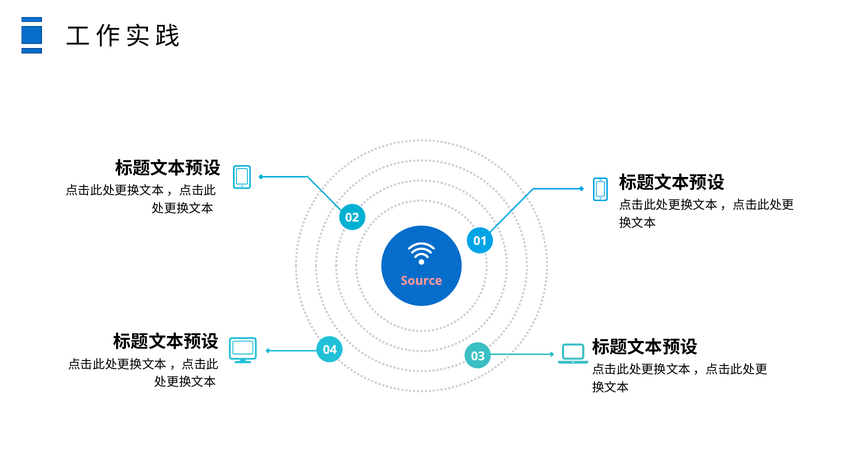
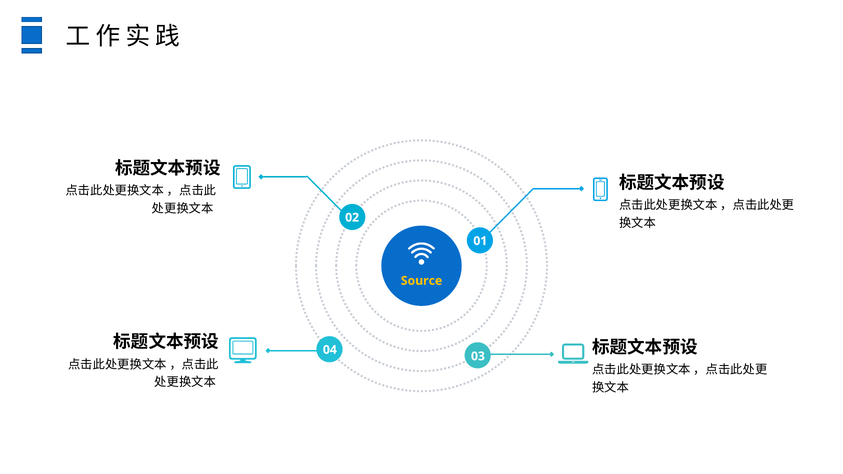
Source colour: pink -> yellow
